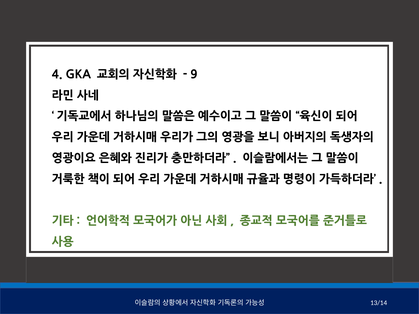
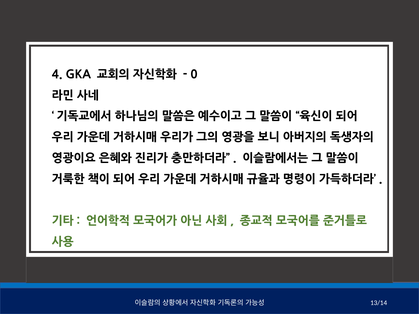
9: 9 -> 0
